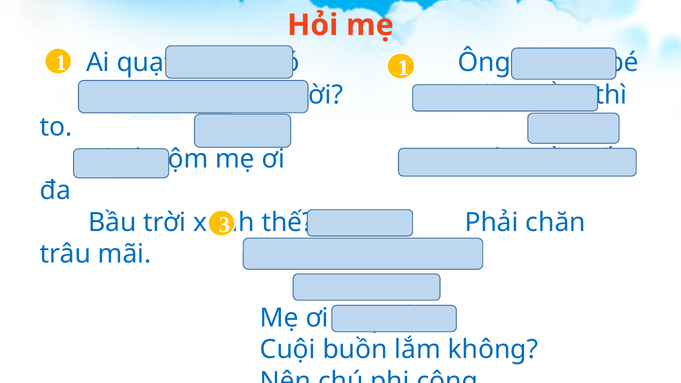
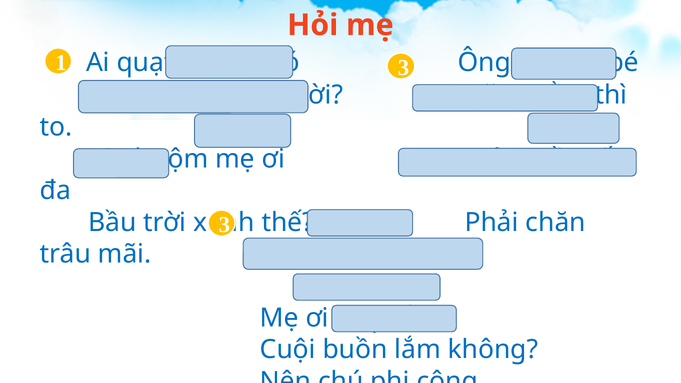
1 1: 1 -> 3
